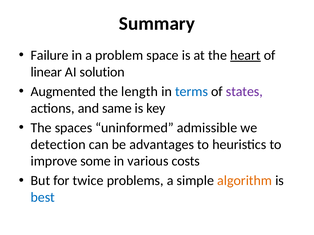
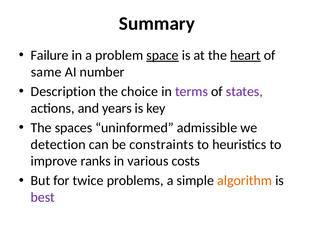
space underline: none -> present
linear: linear -> same
solution: solution -> number
Augmented: Augmented -> Description
length: length -> choice
terms colour: blue -> purple
same: same -> years
advantages: advantages -> constraints
some: some -> ranks
best colour: blue -> purple
